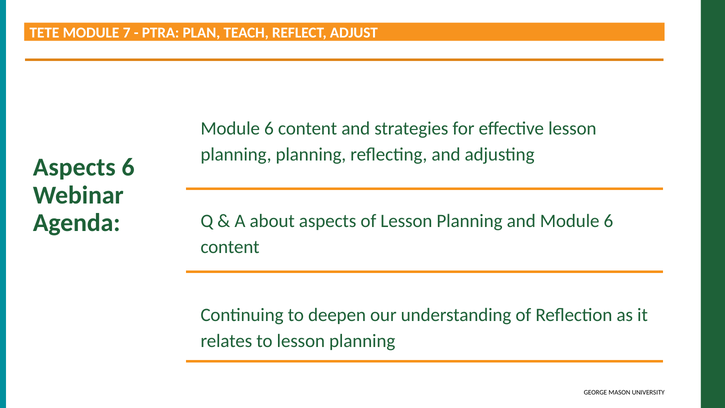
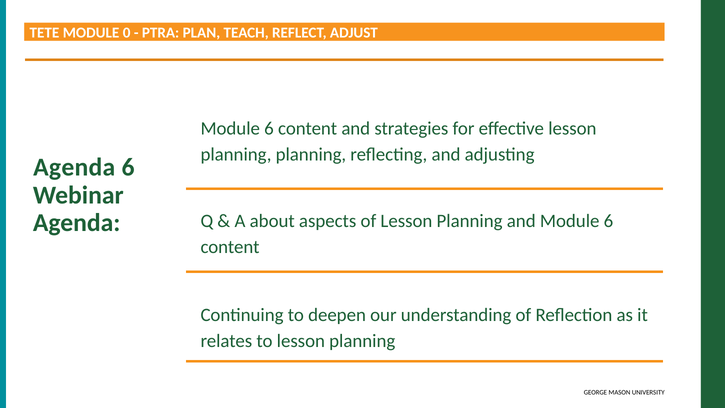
7: 7 -> 0
Aspects at (74, 167): Aspects -> Agenda
